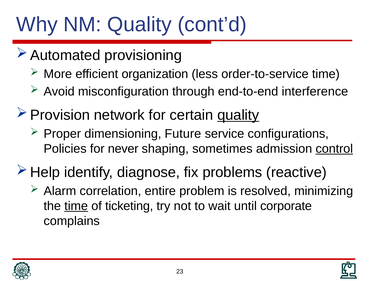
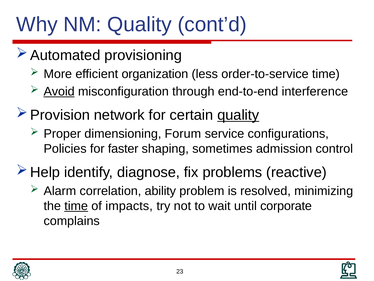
Avoid underline: none -> present
Future: Future -> Forum
never: never -> faster
control underline: present -> none
entire: entire -> ability
ticketing: ticketing -> impacts
